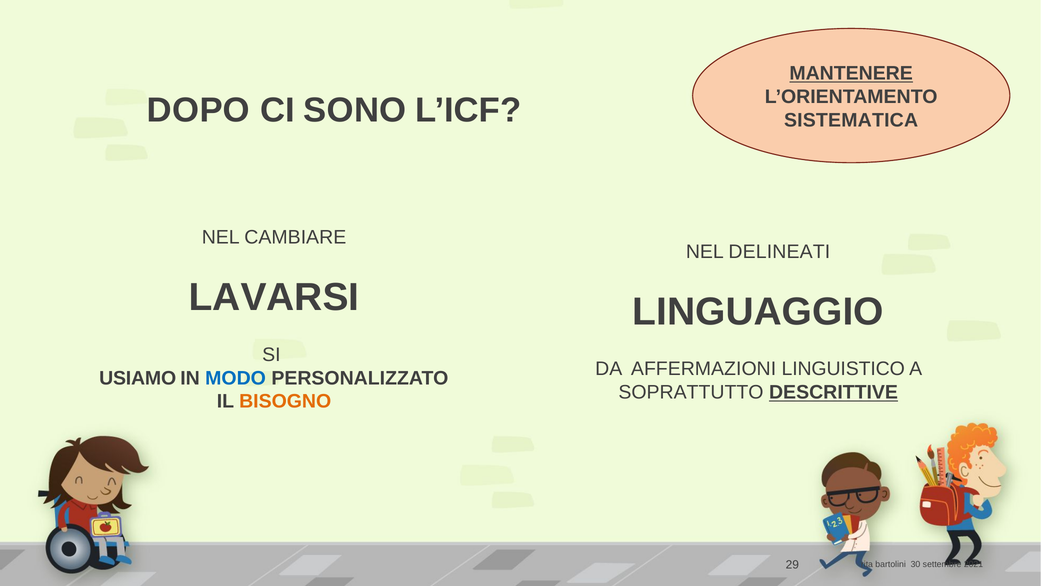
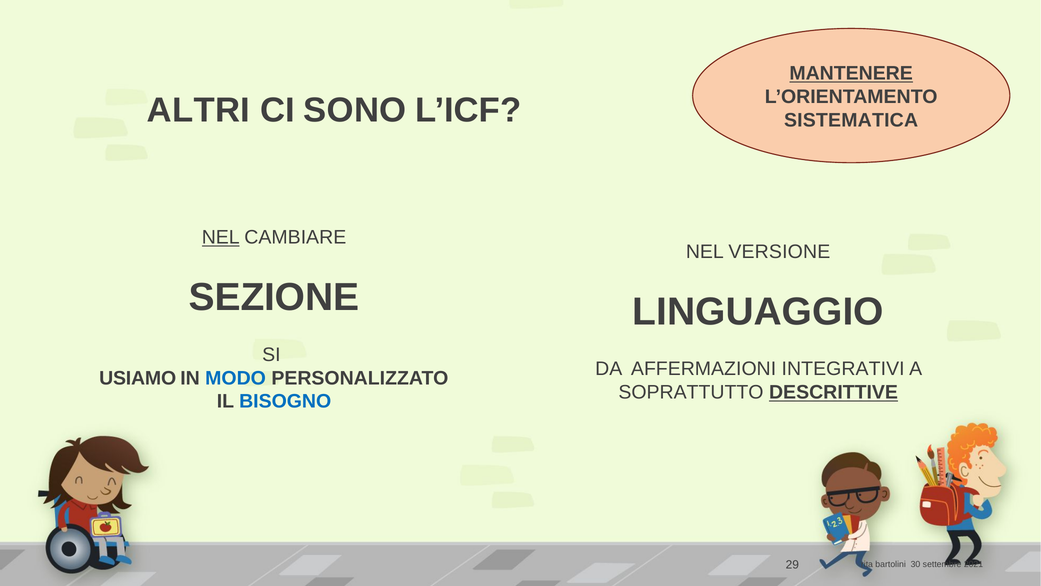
DOPO: DOPO -> ALTRI
NEL at (221, 237) underline: none -> present
DELINEATI: DELINEATI -> VERSIONE
LAVARSI: LAVARSI -> SEZIONE
LINGUISTICO: LINGUISTICO -> INTEGRATIVI
BISOGNO colour: orange -> blue
